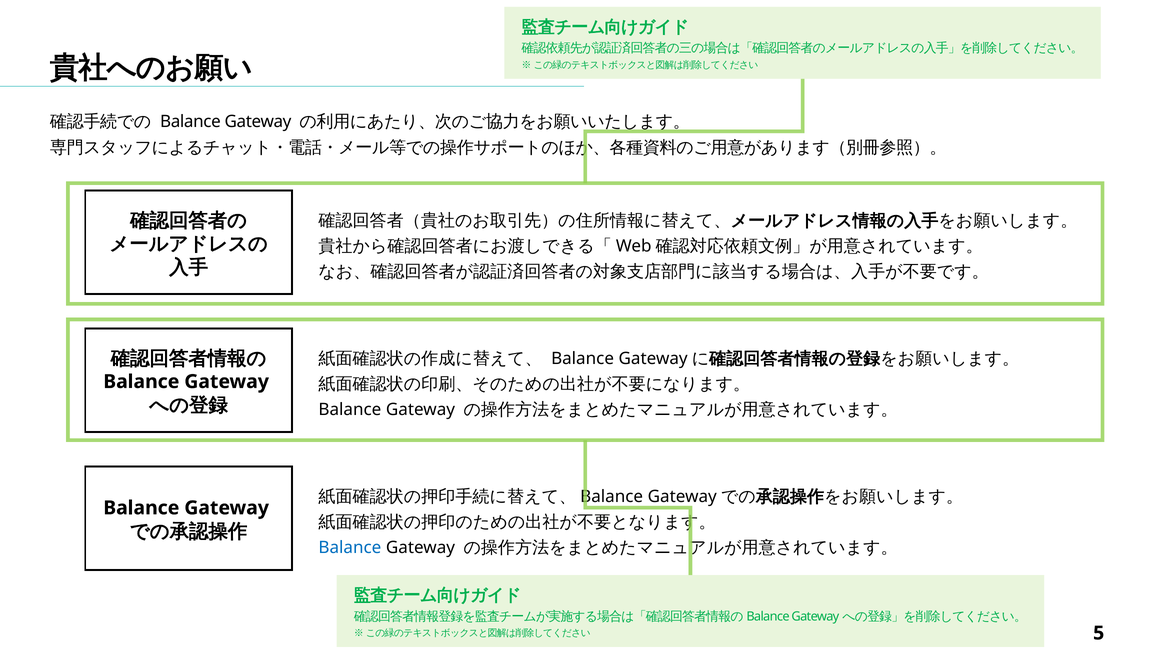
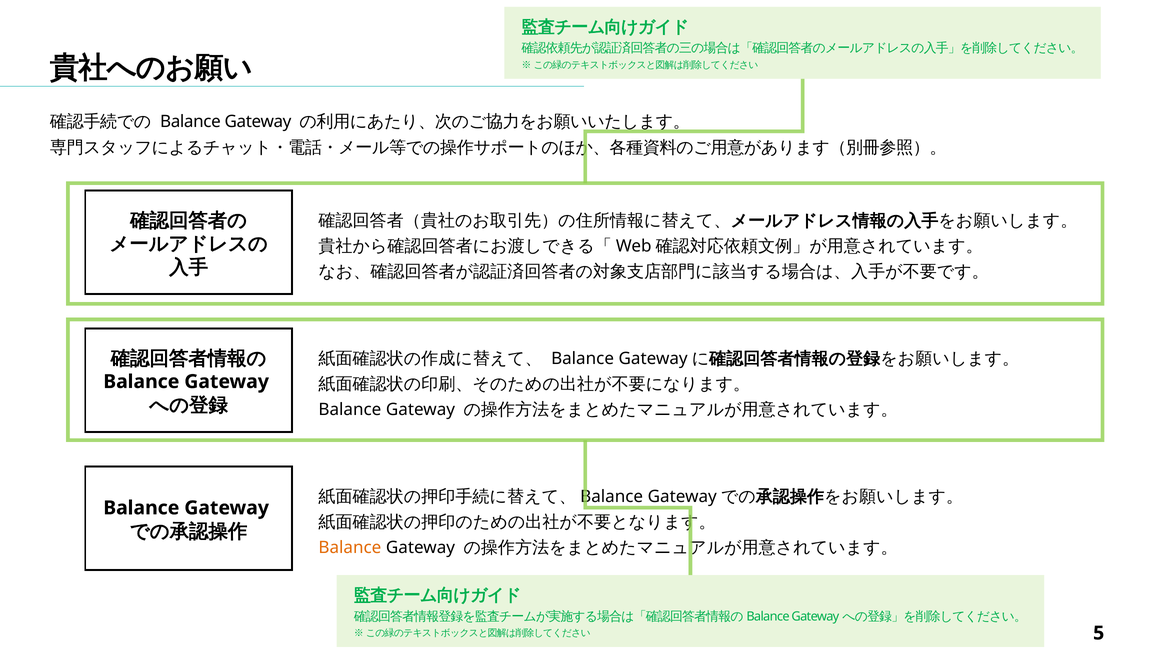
Balance at (350, 548) colour: blue -> orange
